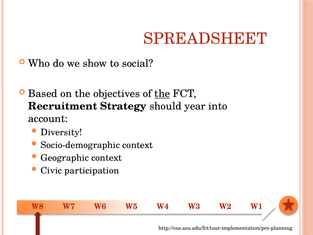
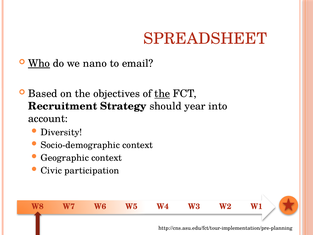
Who underline: none -> present
show: show -> nano
social: social -> email
